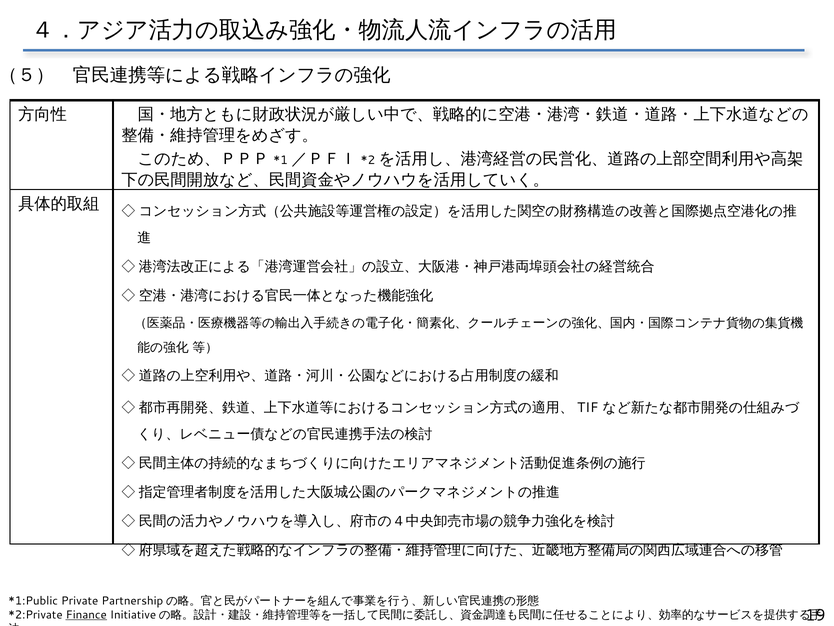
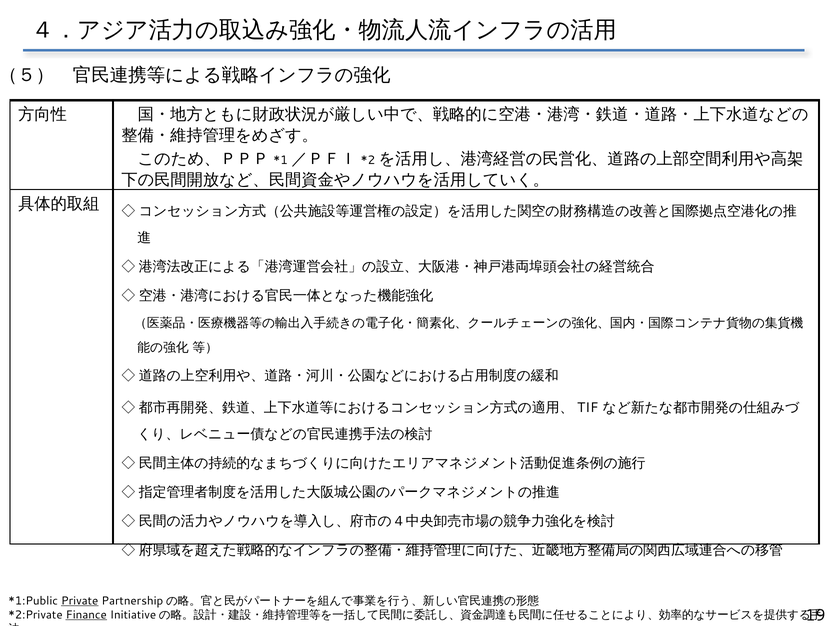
Private underline: none -> present
